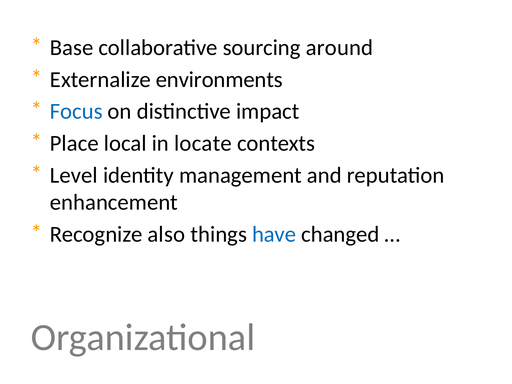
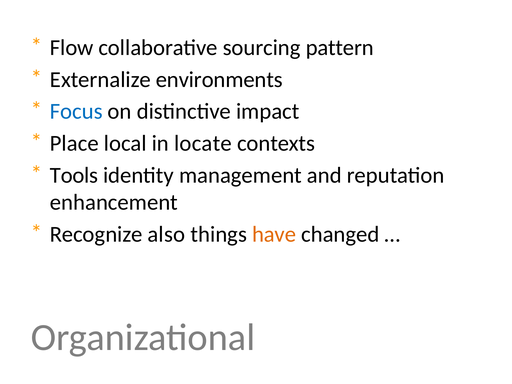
Base: Base -> Flow
around: around -> pattern
Level: Level -> Tools
have colour: blue -> orange
